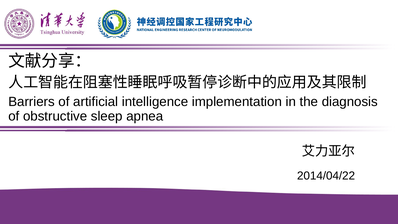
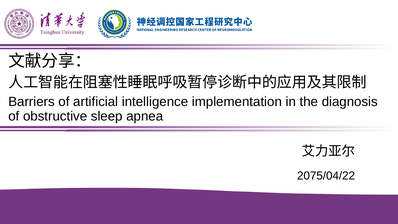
2014/04/22: 2014/04/22 -> 2075/04/22
